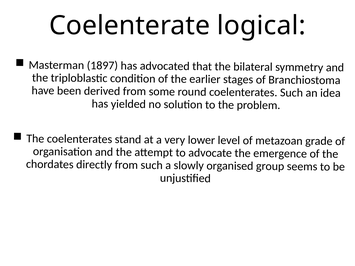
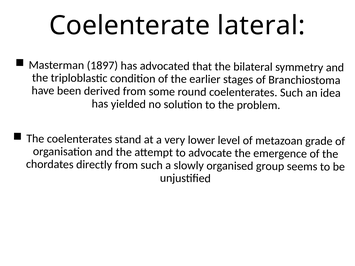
logical: logical -> lateral
